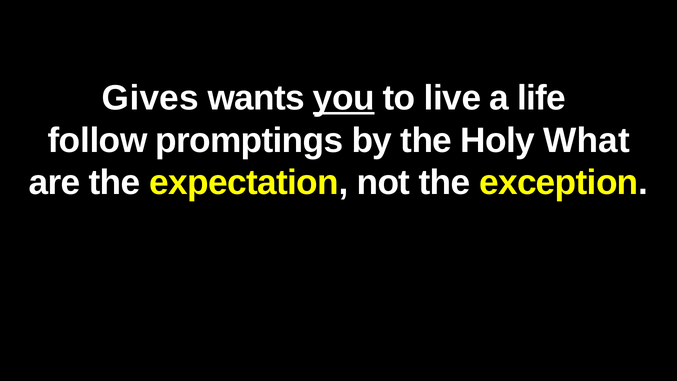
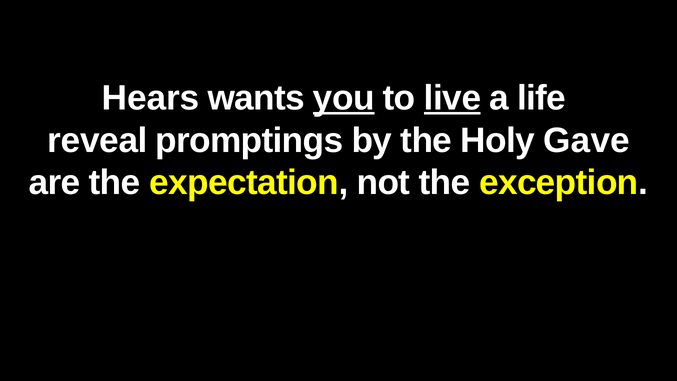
Gives: Gives -> Hears
live underline: none -> present
follow: follow -> reveal
What: What -> Gave
